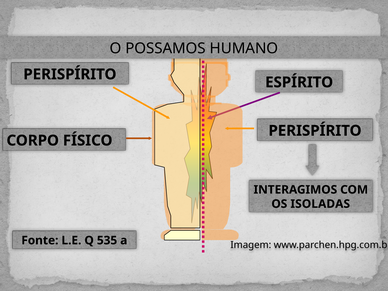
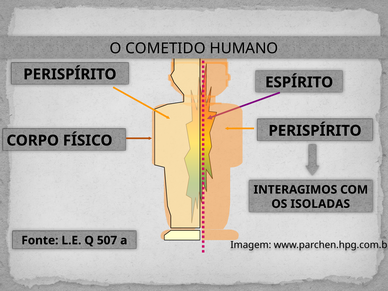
POSSAMOS: POSSAMOS -> COMETIDO
535: 535 -> 507
